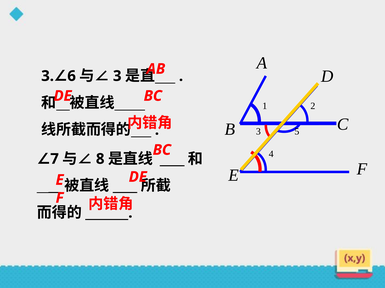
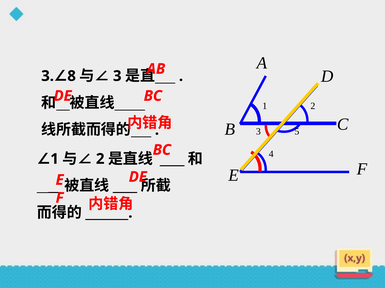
6: 6 -> 8
7 at (55, 159): 7 -> 1
8 at (100, 159): 8 -> 2
